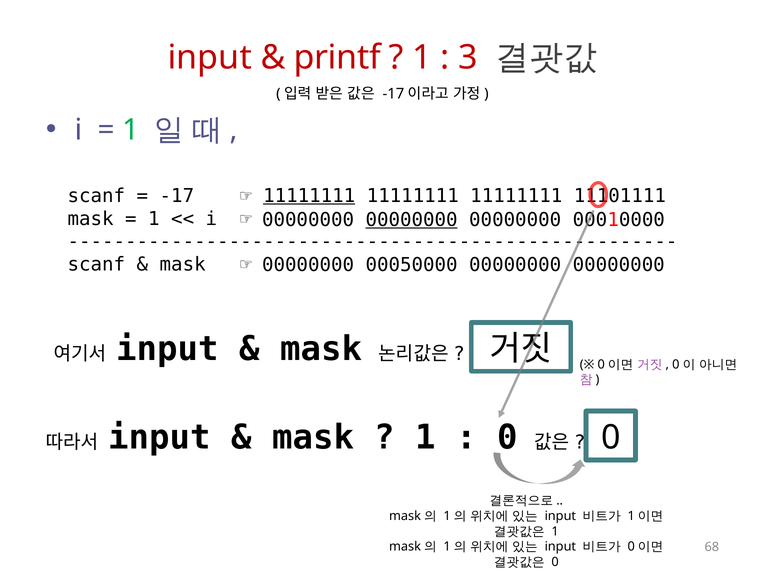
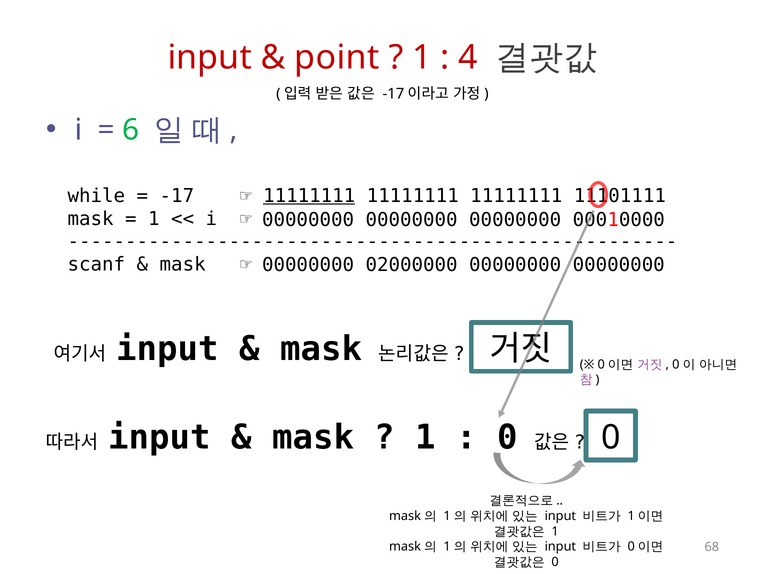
printf: printf -> point
3: 3 -> 4
1 at (131, 130): 1 -> 6
scanf at (96, 196): scanf -> while
00000000 at (412, 220) underline: present -> none
00050000: 00050000 -> 02000000
